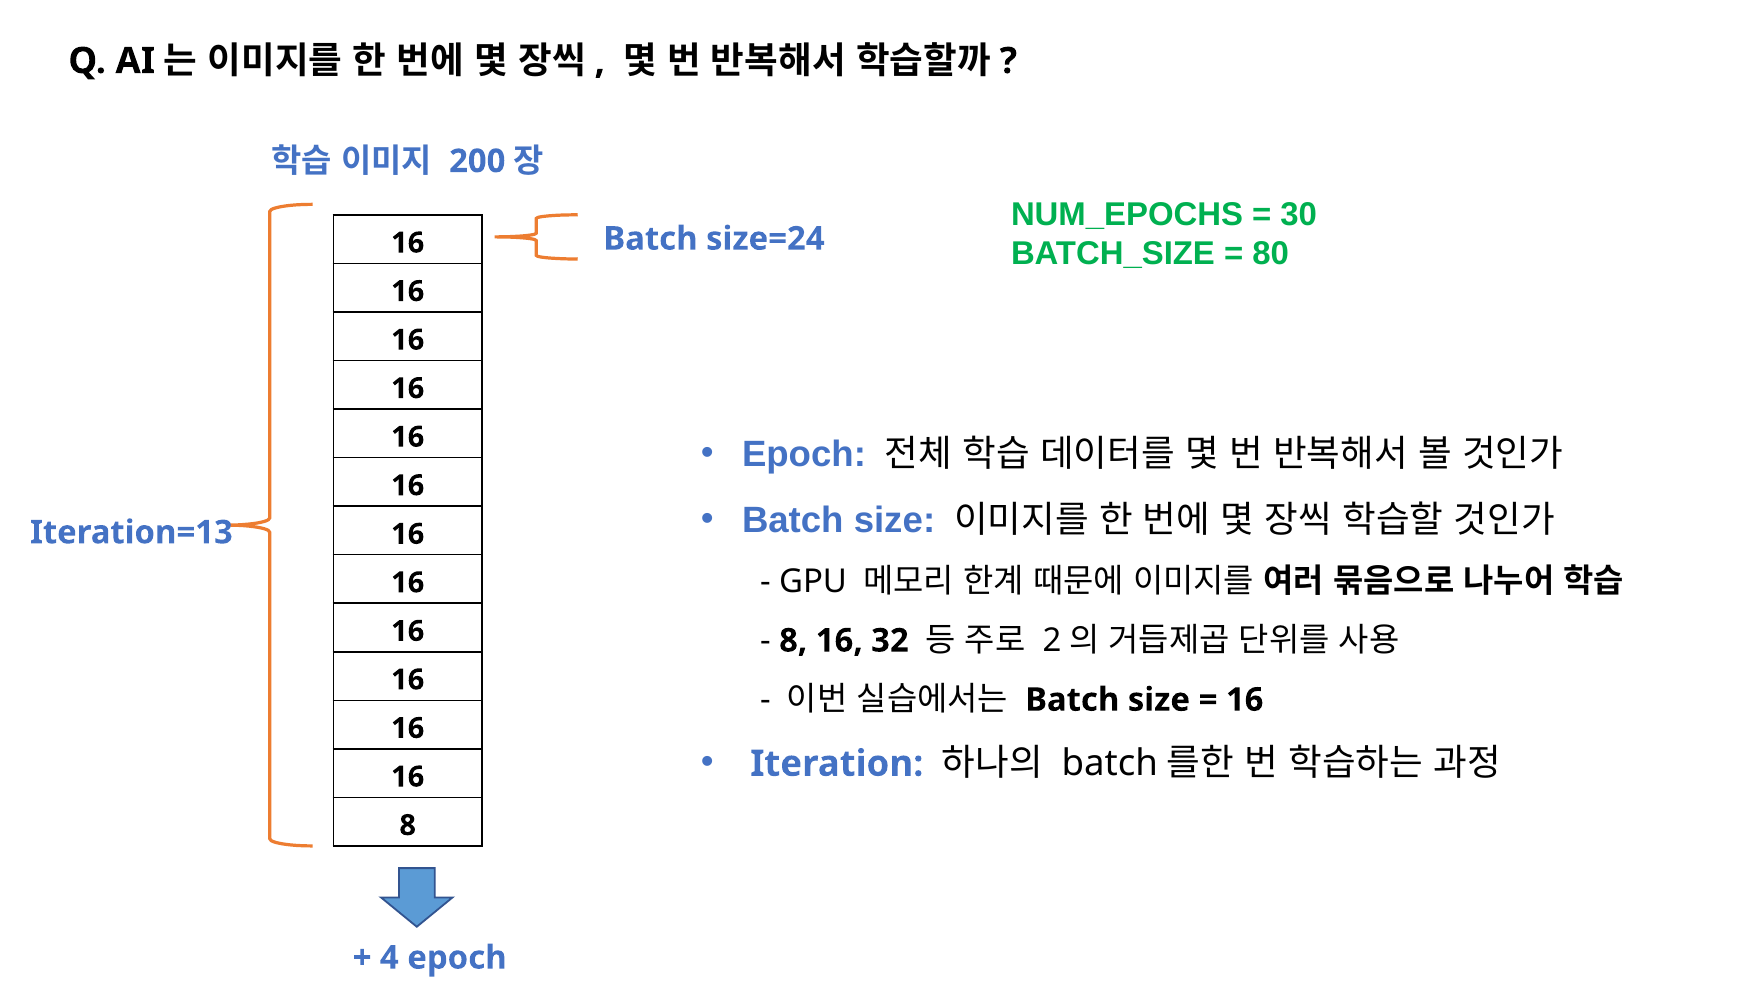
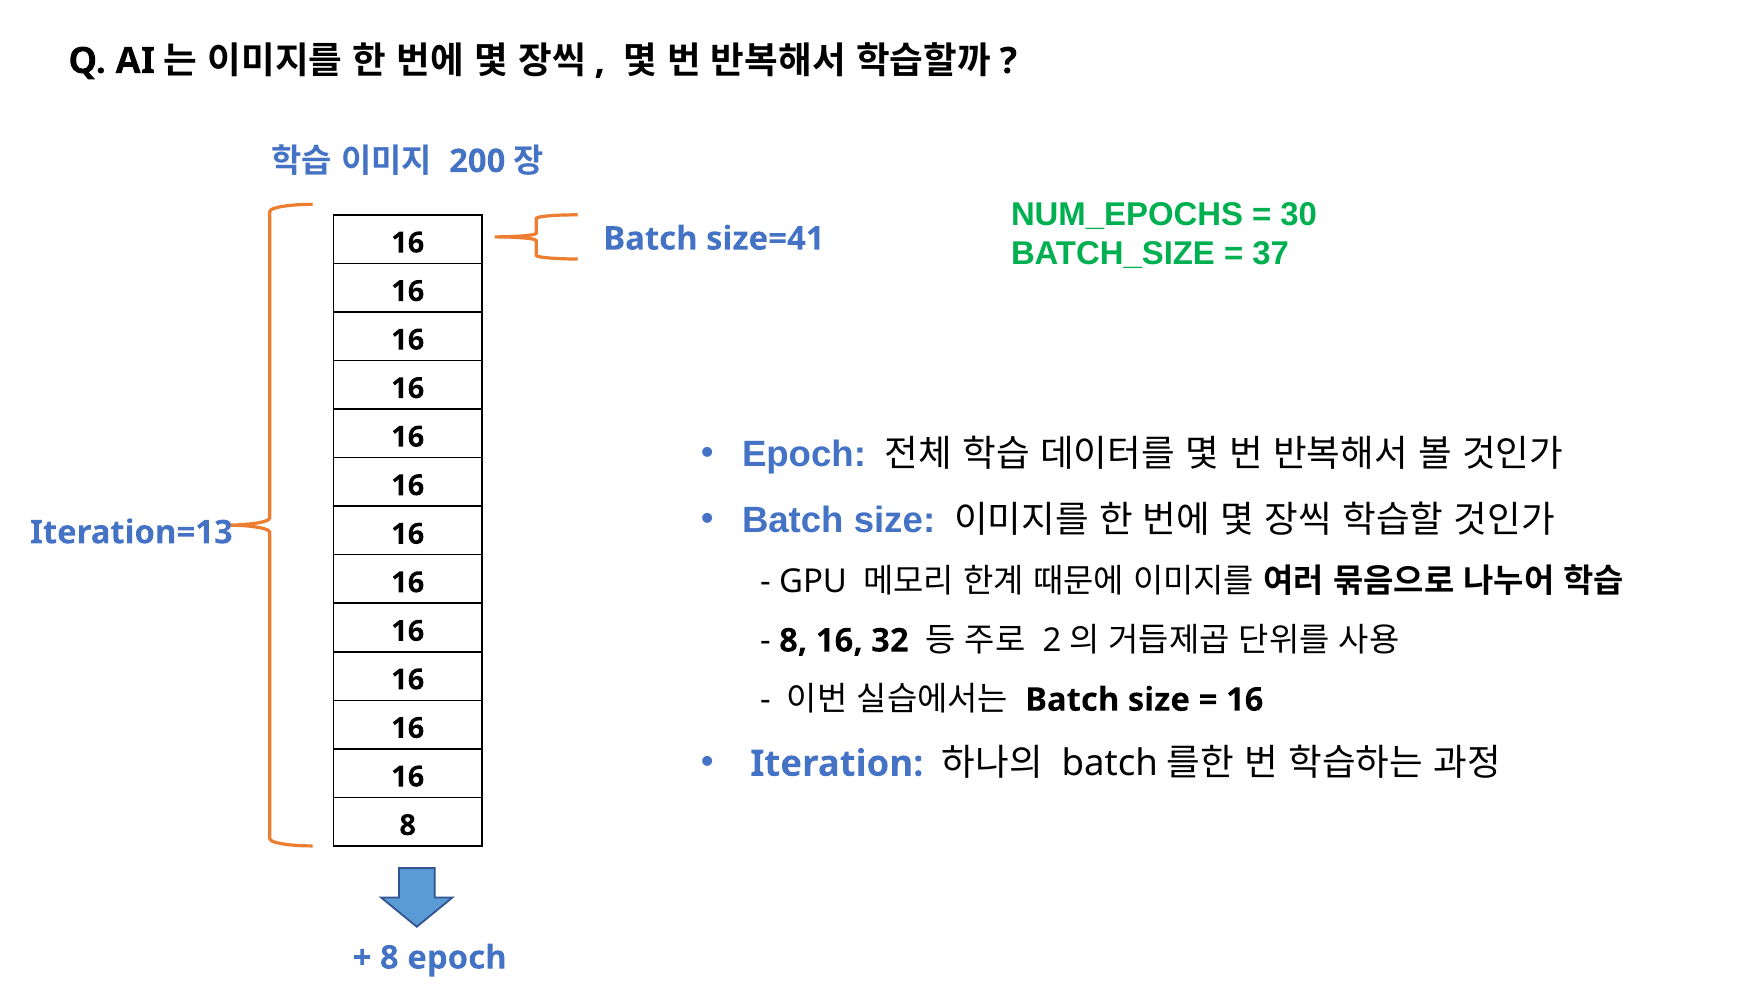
size=24: size=24 -> size=41
80: 80 -> 37
4 at (389, 958): 4 -> 8
